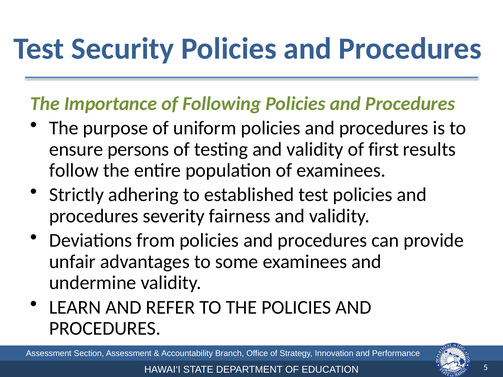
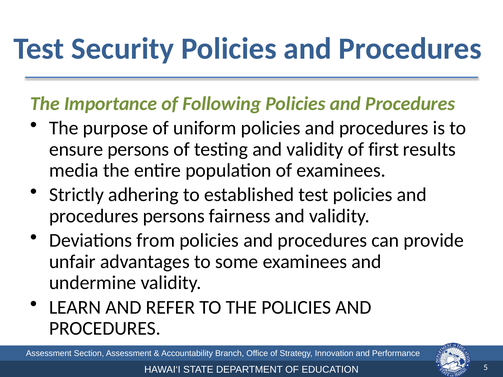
follow: follow -> media
procedures severity: severity -> persons
